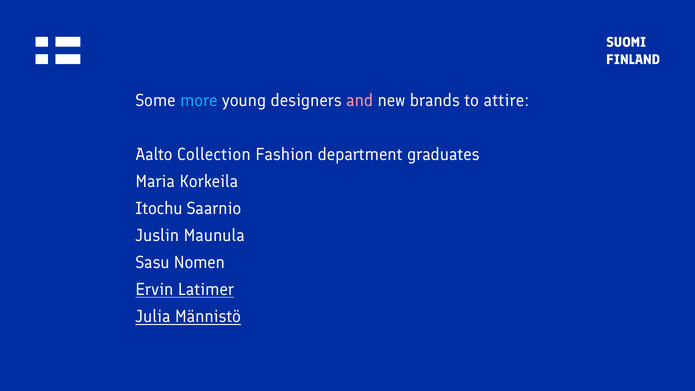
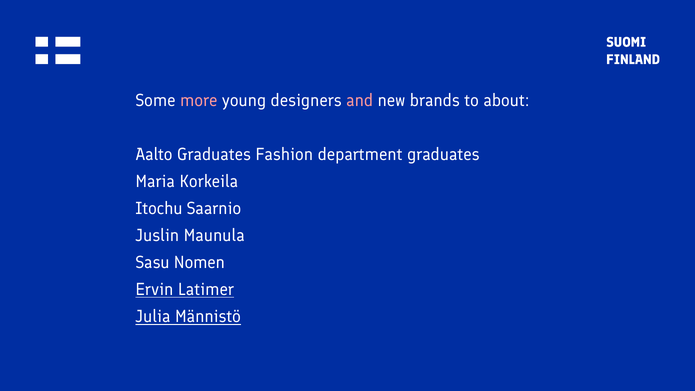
more colour: light blue -> pink
attire: attire -> about
Aalto Collection: Collection -> Graduates
